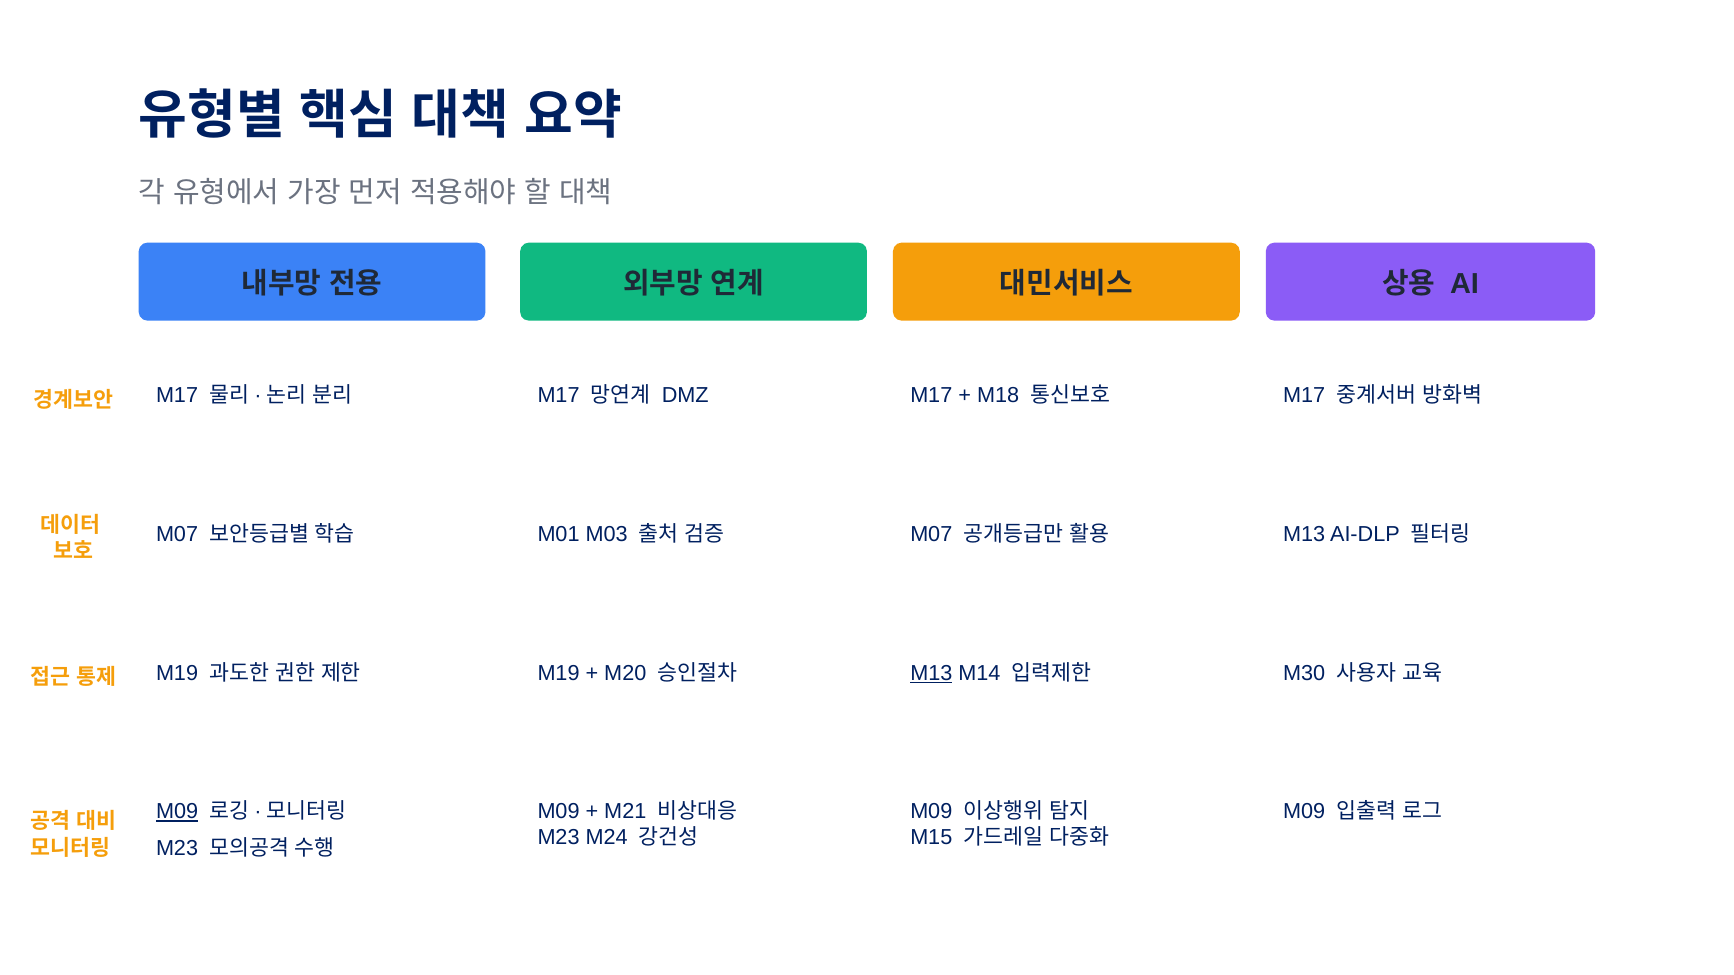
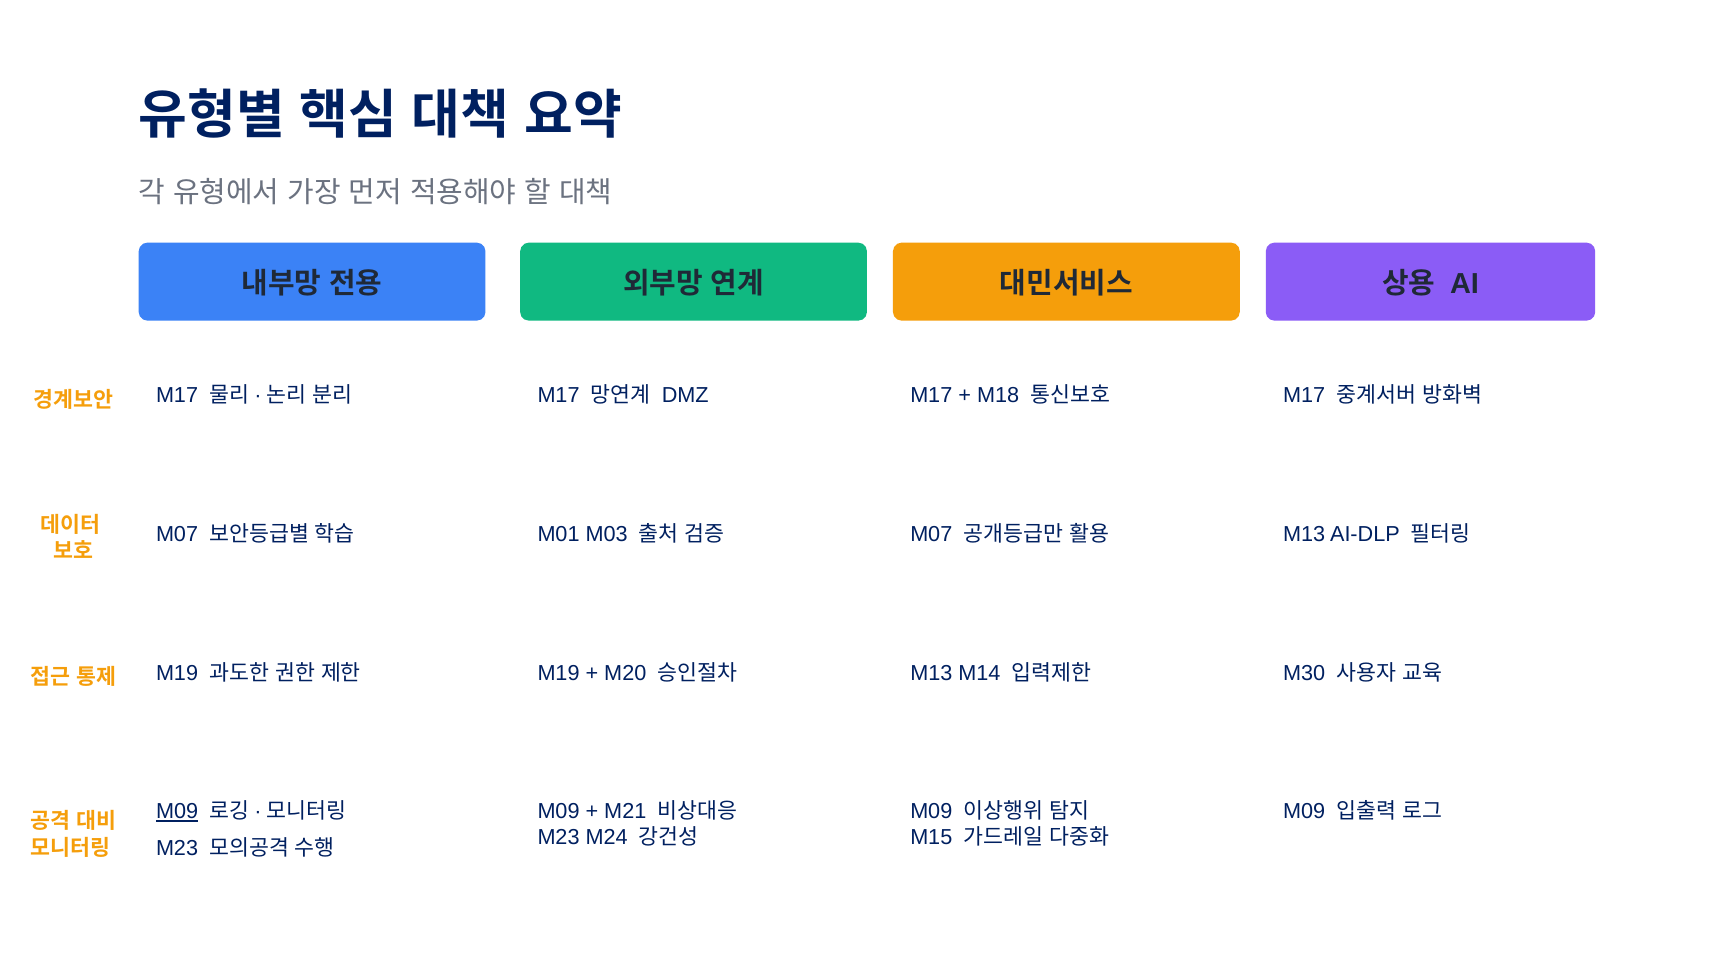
M13 at (931, 673) underline: present -> none
